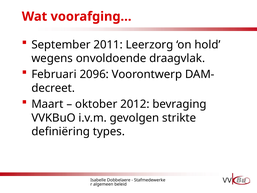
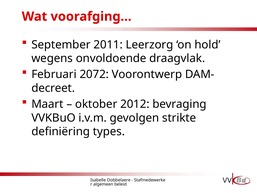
2096: 2096 -> 2072
